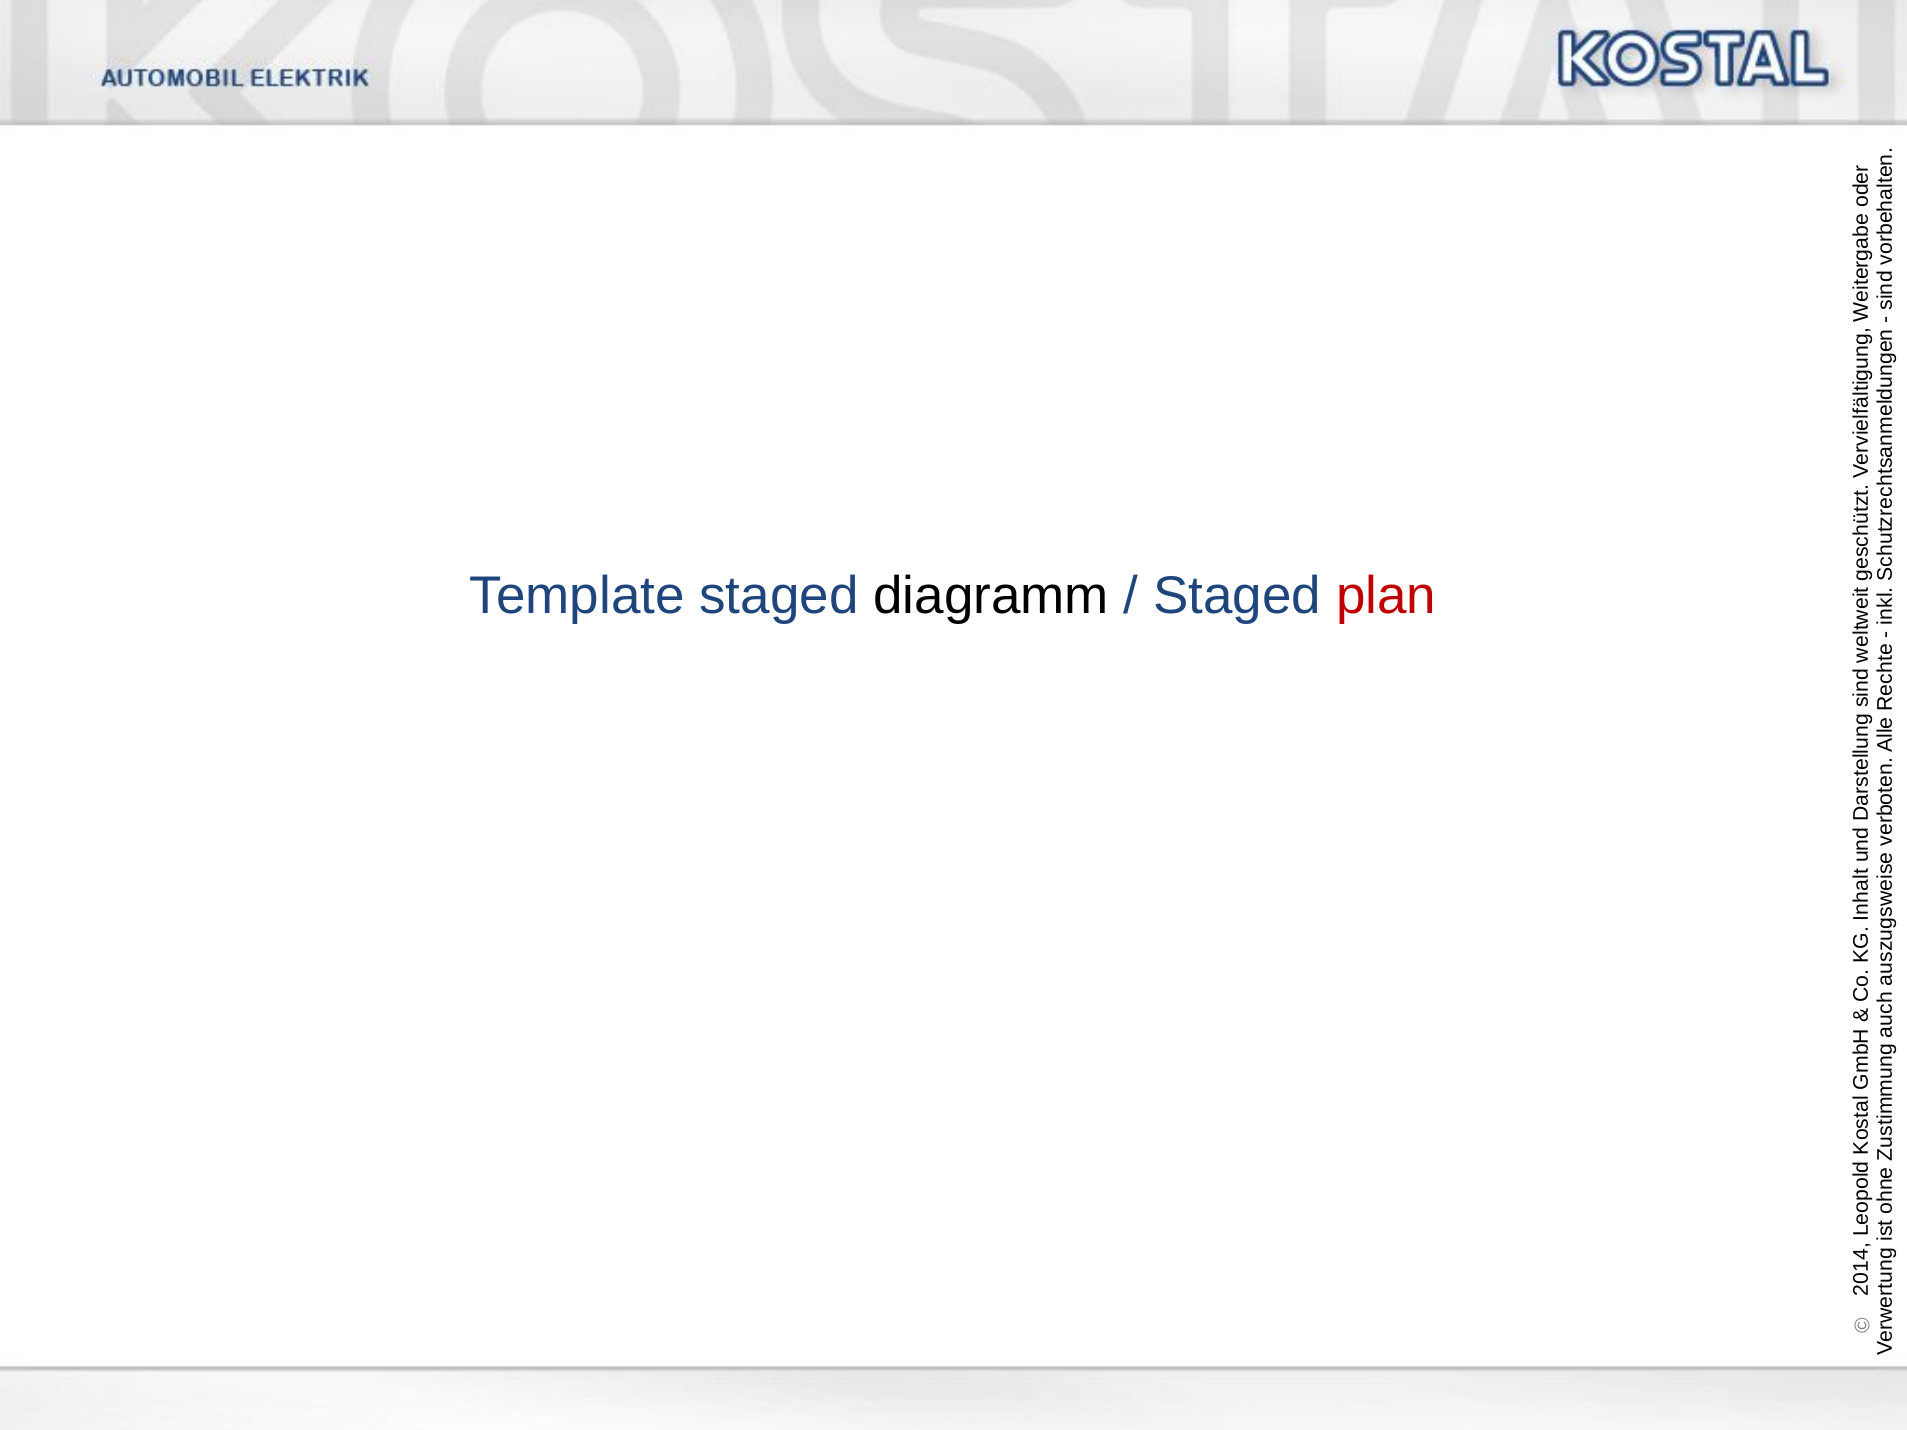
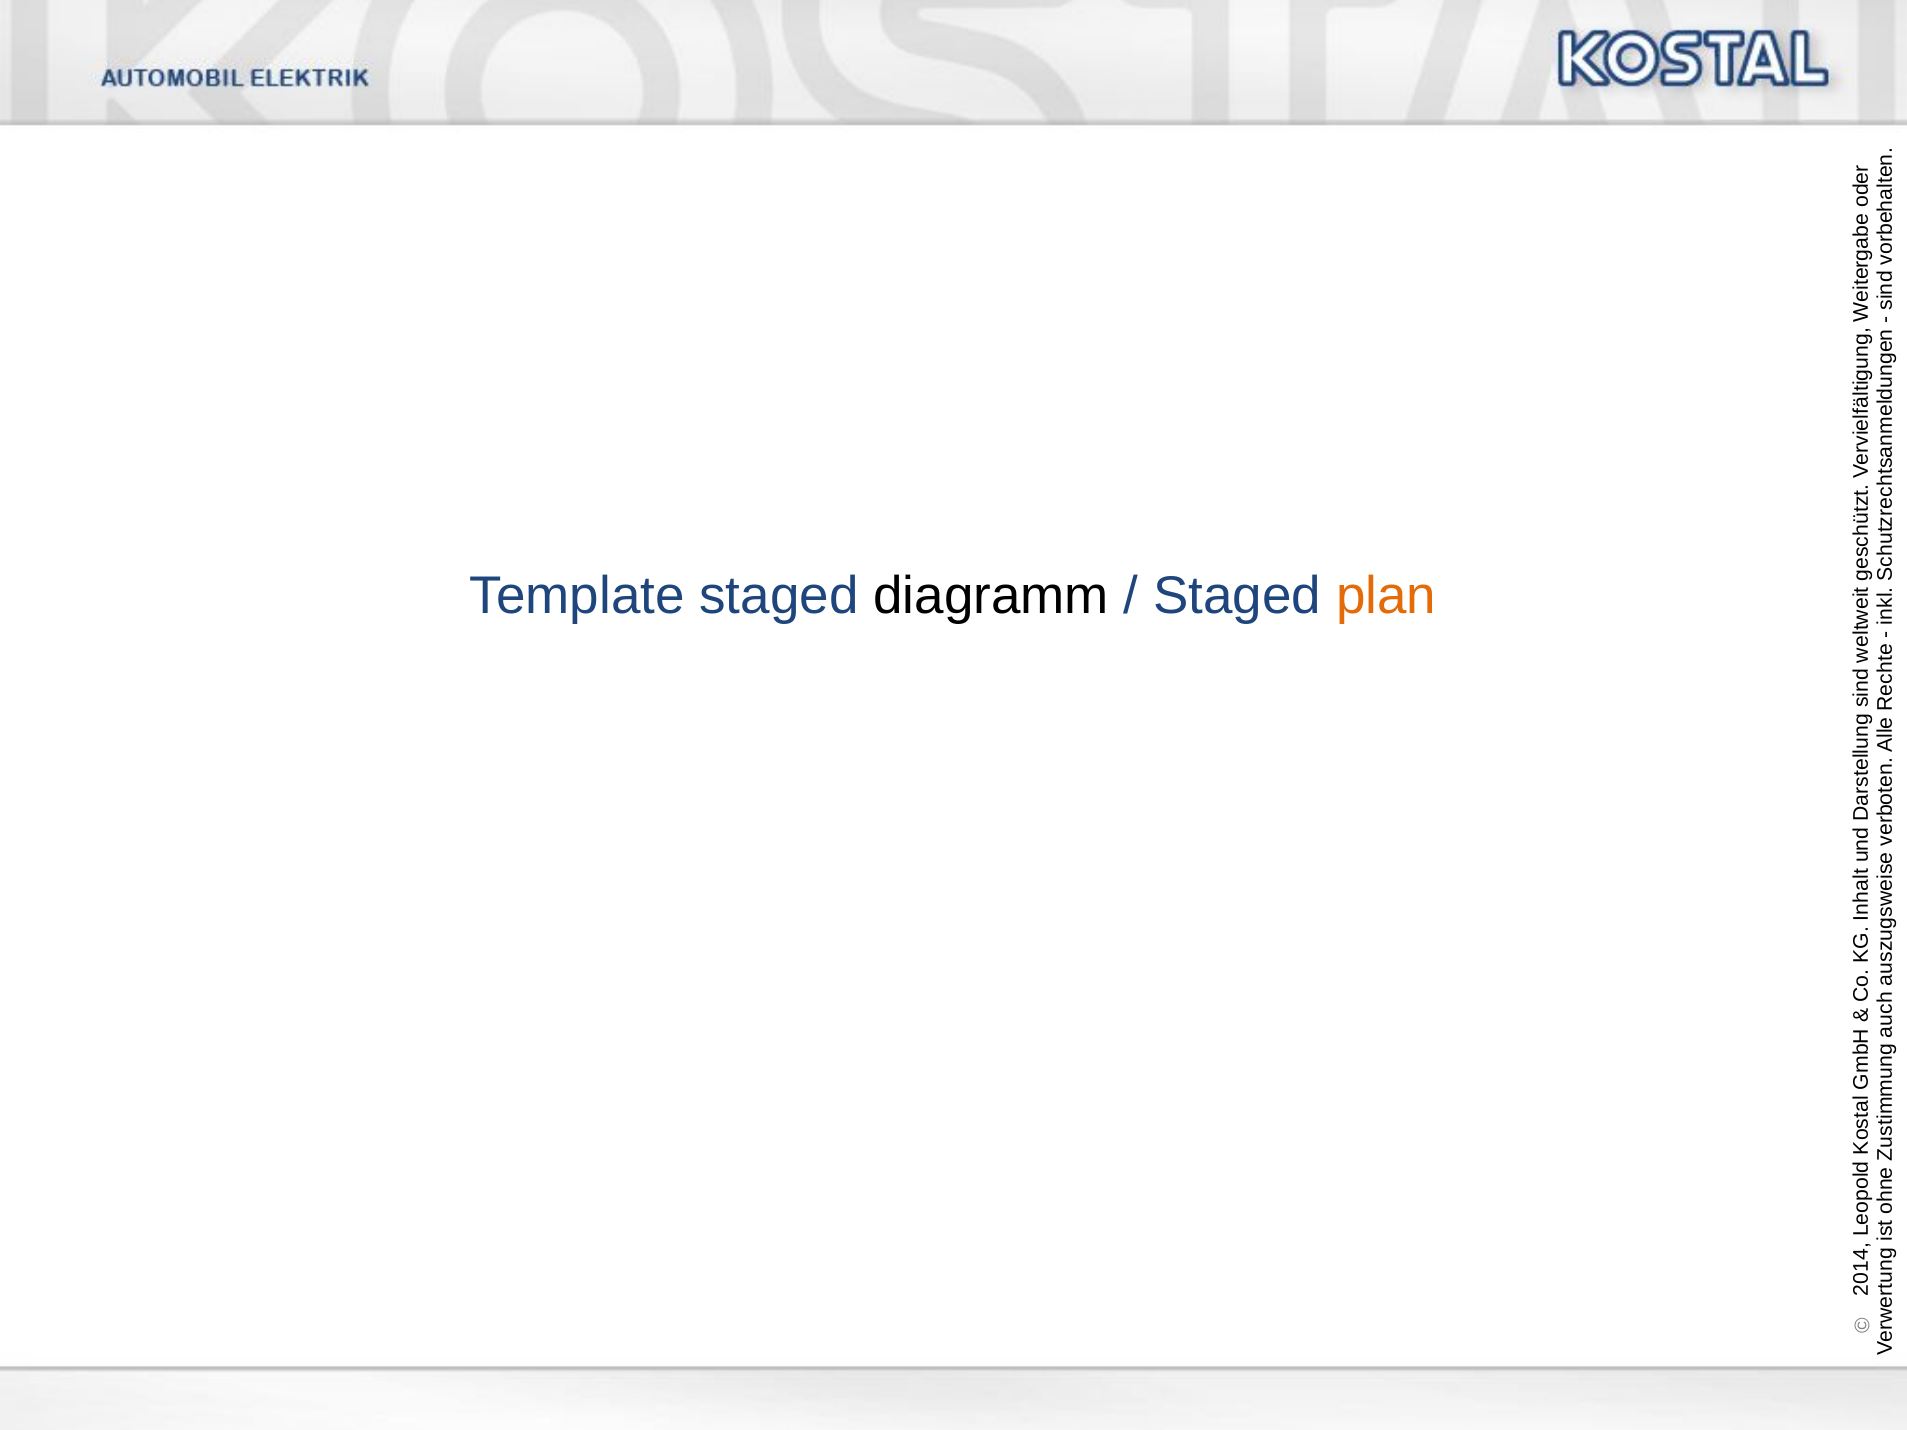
plan colour: red -> orange
